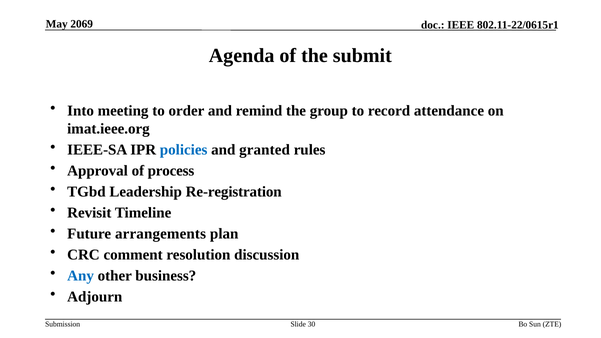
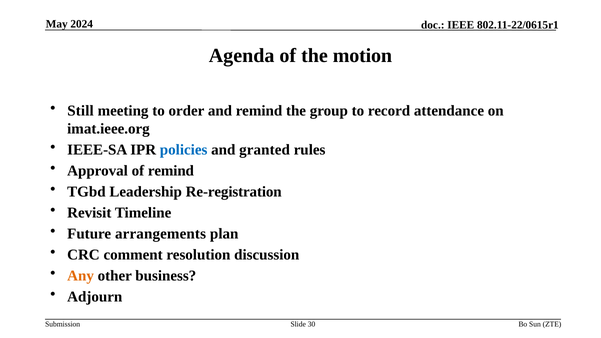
2069: 2069 -> 2024
submit: submit -> motion
Into: Into -> Still
of process: process -> remind
Any colour: blue -> orange
